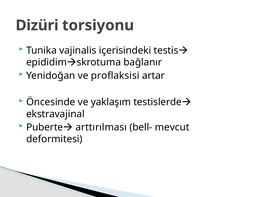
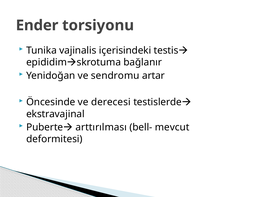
Dizüri: Dizüri -> Ender
proflaksisi: proflaksisi -> sendromu
yaklaşım: yaklaşım -> derecesi
